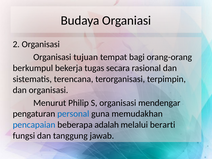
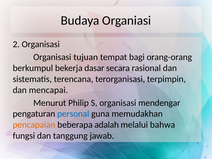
tugas: tugas -> dasar
dan organisasi: organisasi -> mencapai
pencapaian colour: blue -> orange
berarti: berarti -> bahwa
